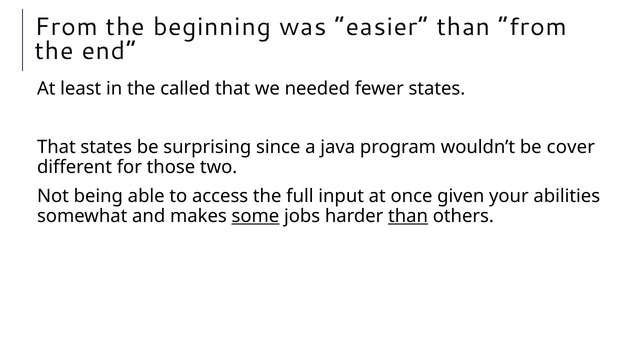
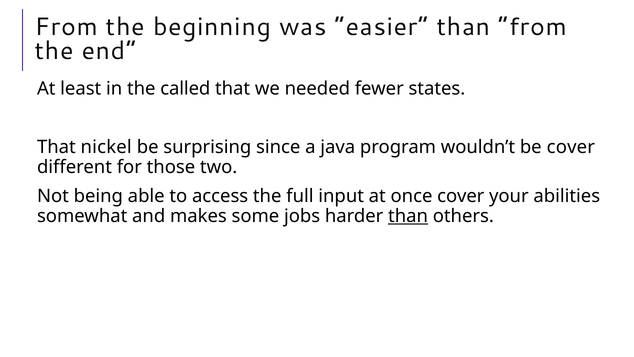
That states: states -> nickel
once given: given -> cover
some underline: present -> none
